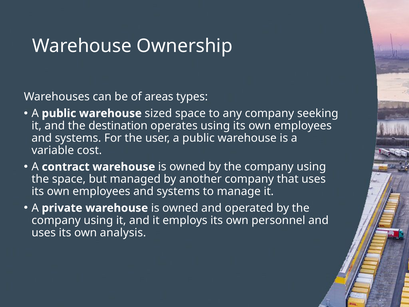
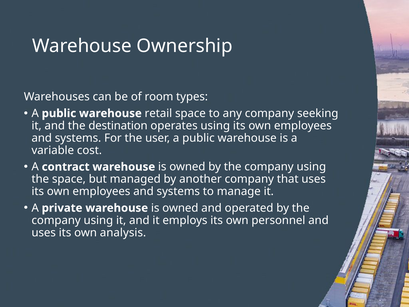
areas: areas -> room
sized: sized -> retail
